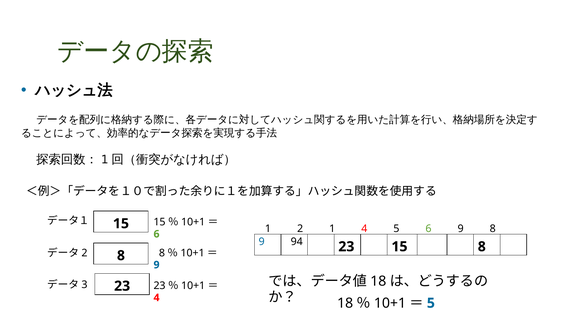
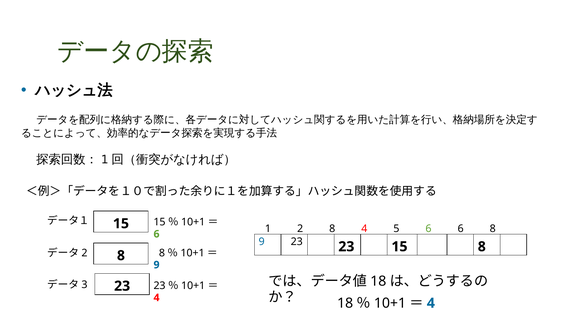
2 1: 1 -> 8
6 9: 9 -> 6
9 94: 94 -> 23
5 at (431, 303): 5 -> 4
